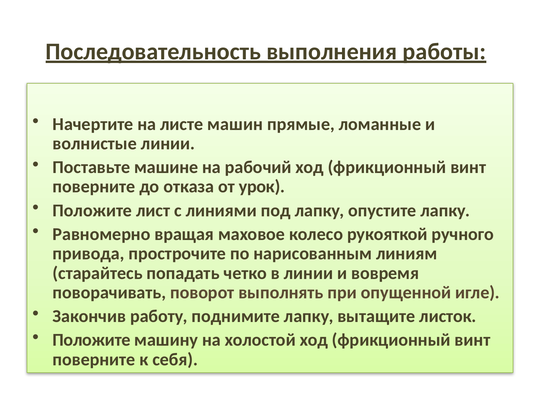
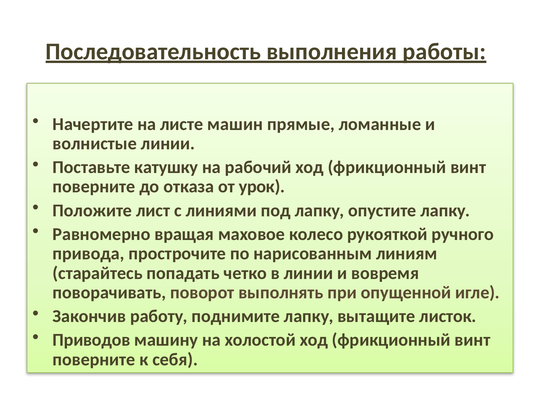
машине: машине -> катушку
Положите at (92, 340): Положите -> Приводов
